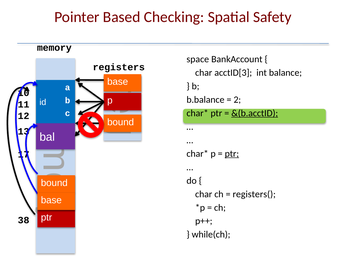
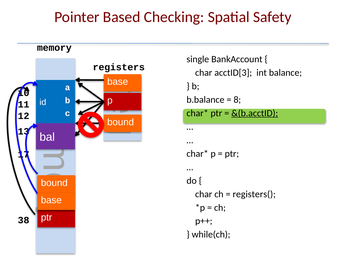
space: space -> single
2: 2 -> 8
ptr at (232, 153) underline: present -> none
